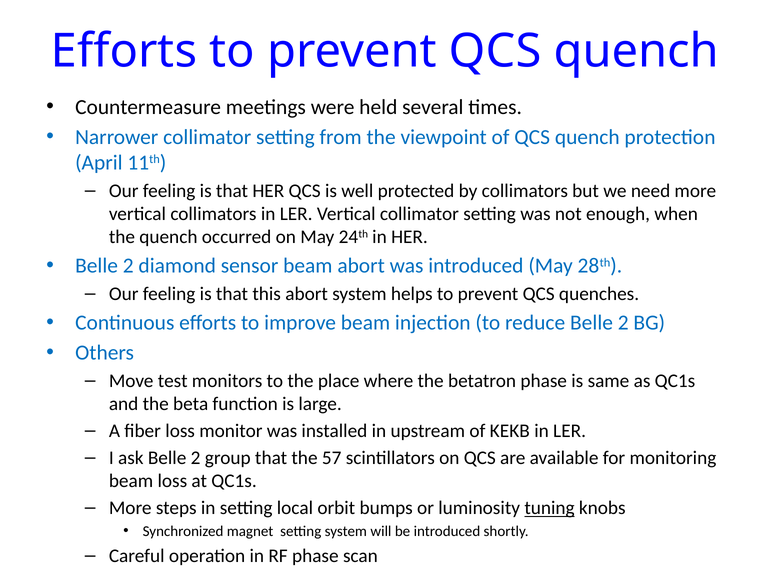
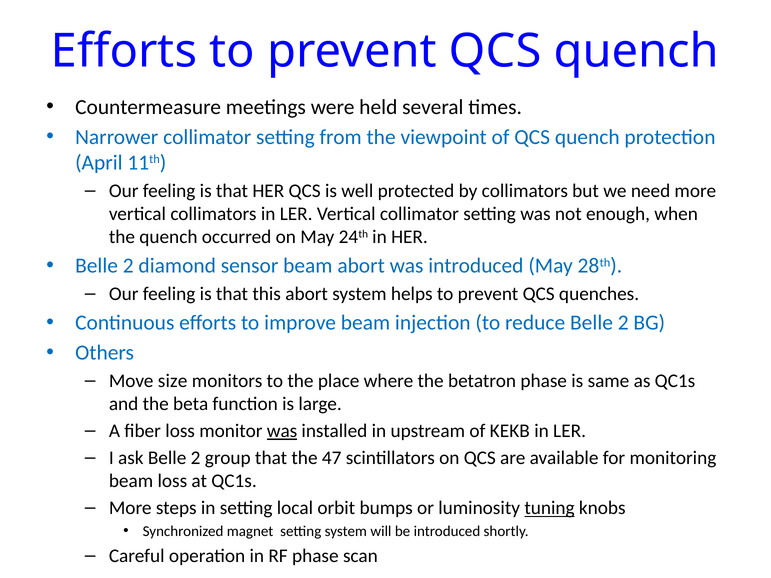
test: test -> size
was at (282, 431) underline: none -> present
57: 57 -> 47
